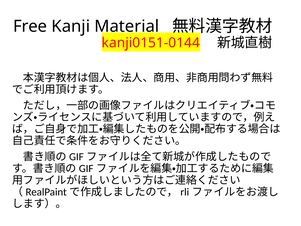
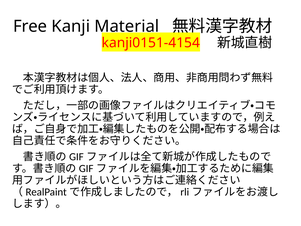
kanji0151-0144: kanji0151-0144 -> kanji0151-4154
